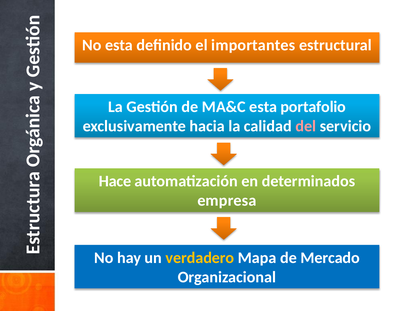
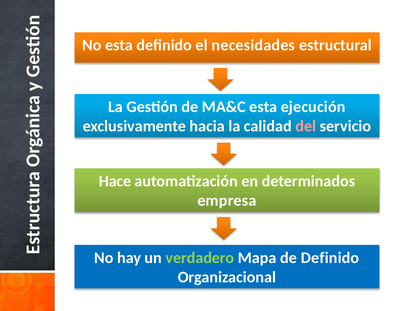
importantes: importantes -> necesidades
portafolio: portafolio -> ejecución
verdadero colour: yellow -> light green
de Mercado: Mercado -> Definido
